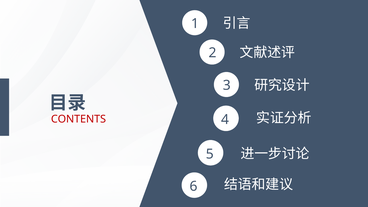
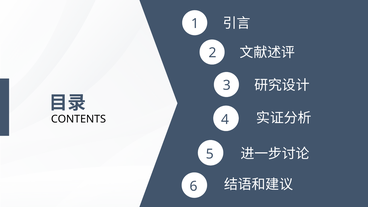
CONTENTS colour: red -> black
